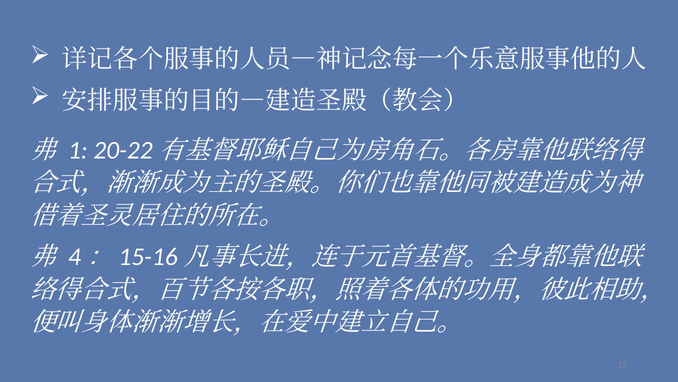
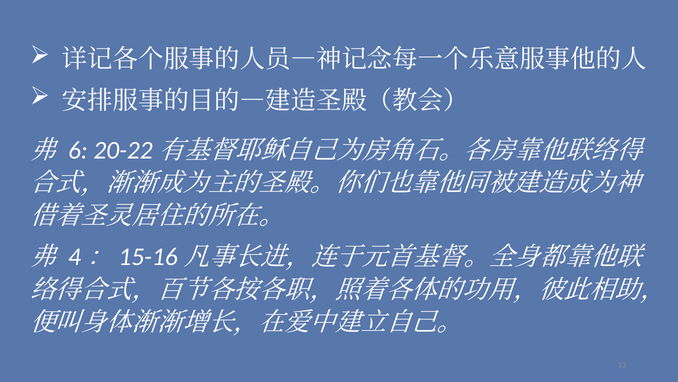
1: 1 -> 6
